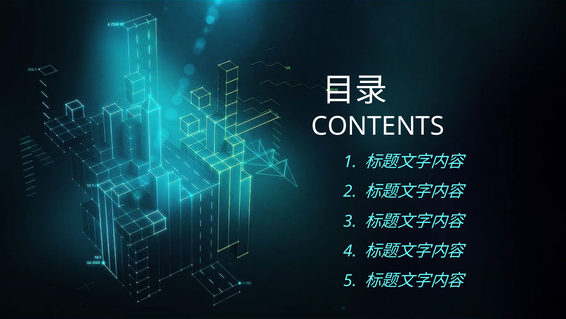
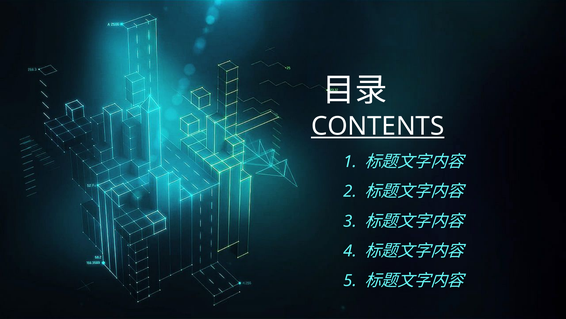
CONTENTS underline: none -> present
